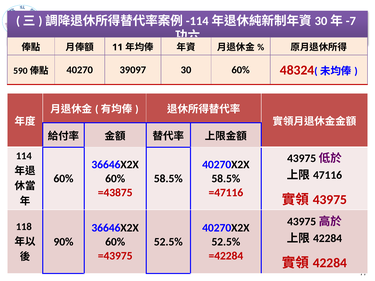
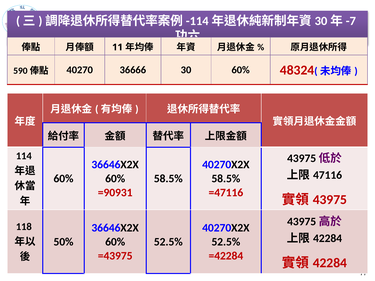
39097: 39097 -> 36666
=43875: =43875 -> =90931
90%: 90% -> 50%
